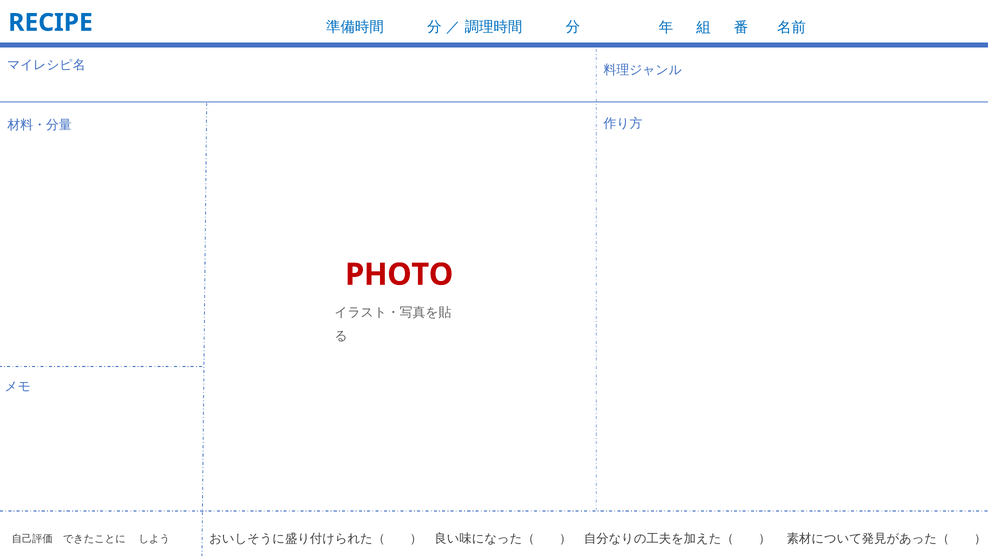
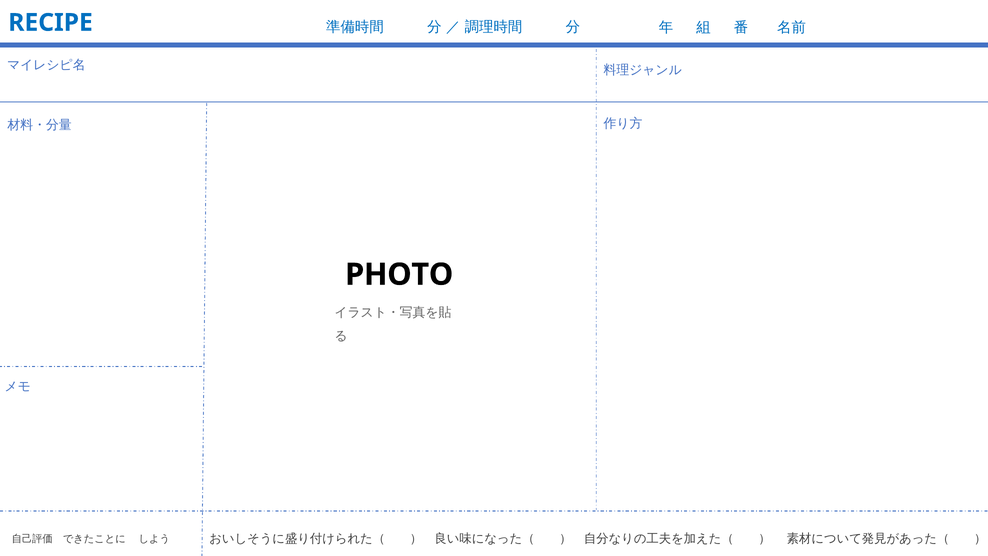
PHOTO colour: red -> black
